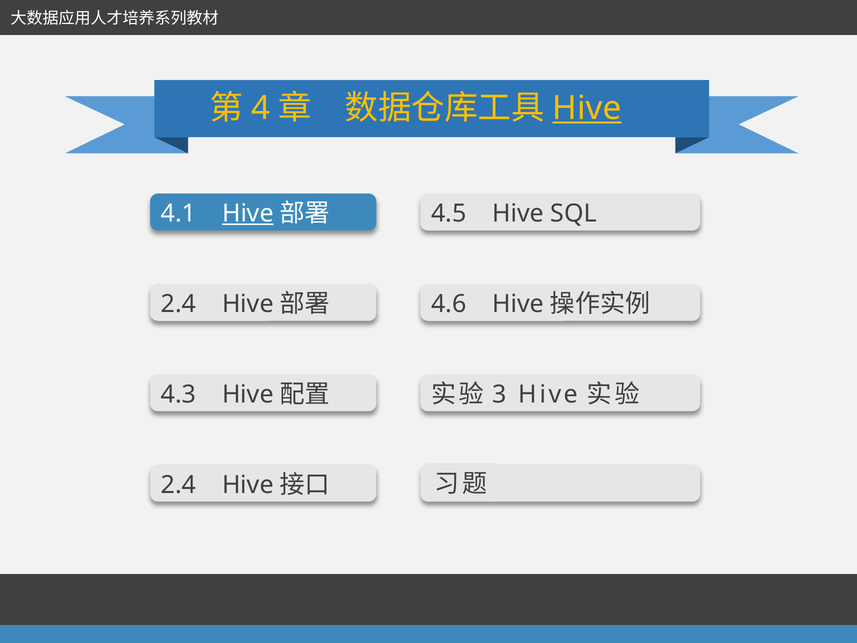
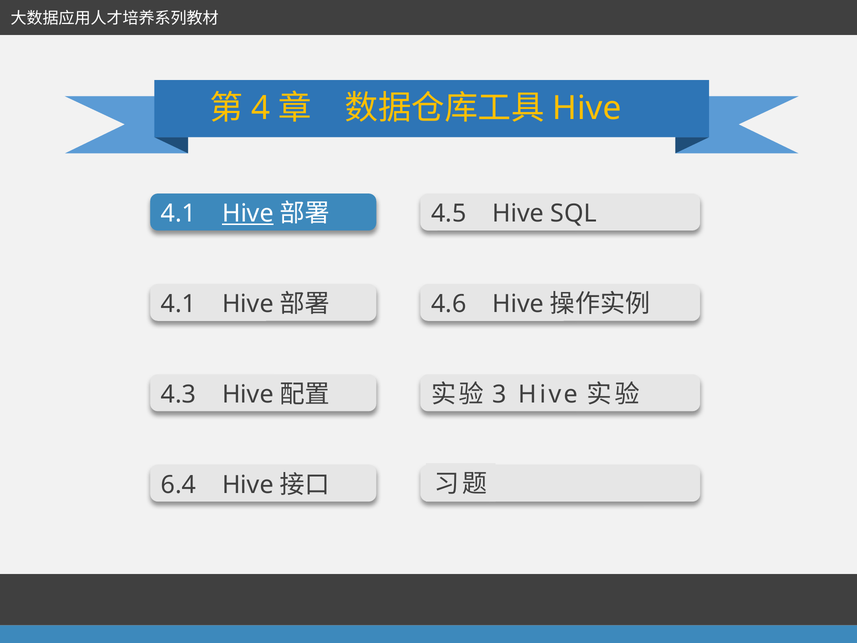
Hive at (587, 108) underline: present -> none
2.4 at (179, 304): 2.4 -> 4.1
2.4 at (179, 485): 2.4 -> 6.4
